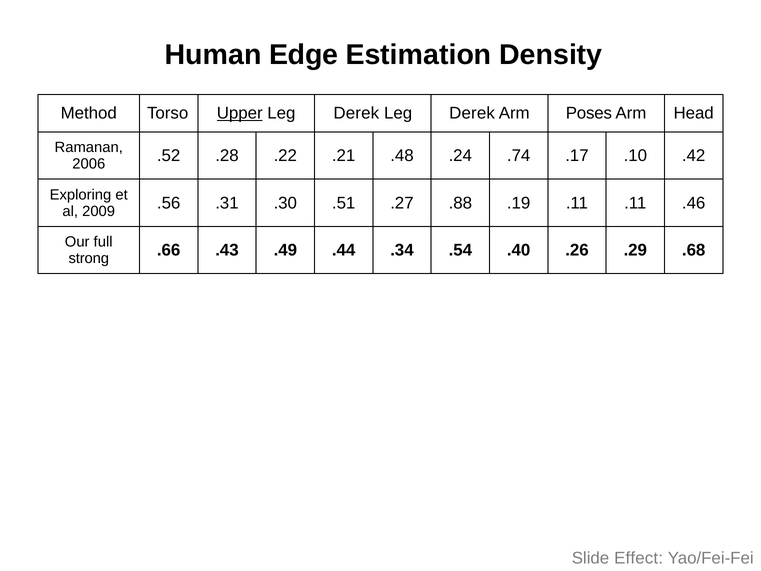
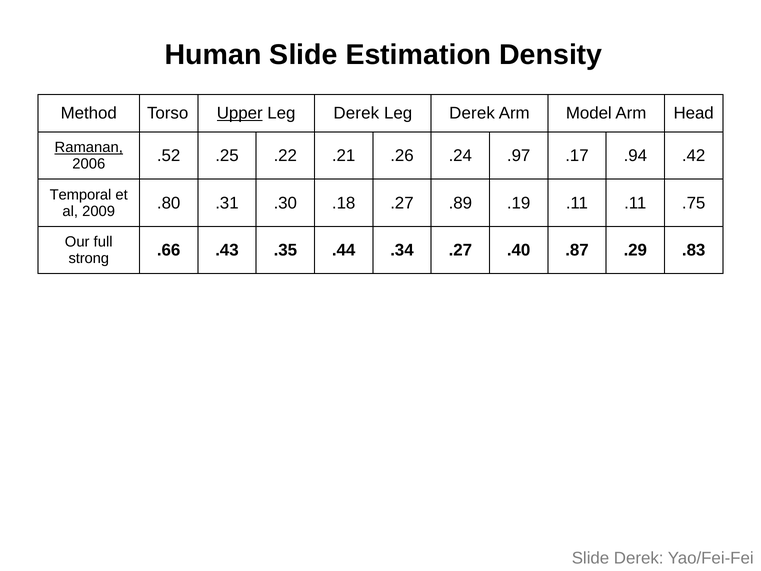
Human Edge: Edge -> Slide
Poses: Poses -> Model
Ramanan underline: none -> present
.28: .28 -> .25
.48: .48 -> .26
.74: .74 -> .97
.10: .10 -> .94
Exploring: Exploring -> Temporal
.56: .56 -> .80
.51: .51 -> .18
.88: .88 -> .89
.46: .46 -> .75
.49: .49 -> .35
.34 .54: .54 -> .27
.26: .26 -> .87
.68: .68 -> .83
Slide Effect: Effect -> Derek
